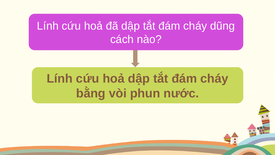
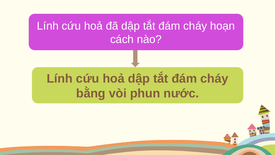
dũng: dũng -> hoạn
